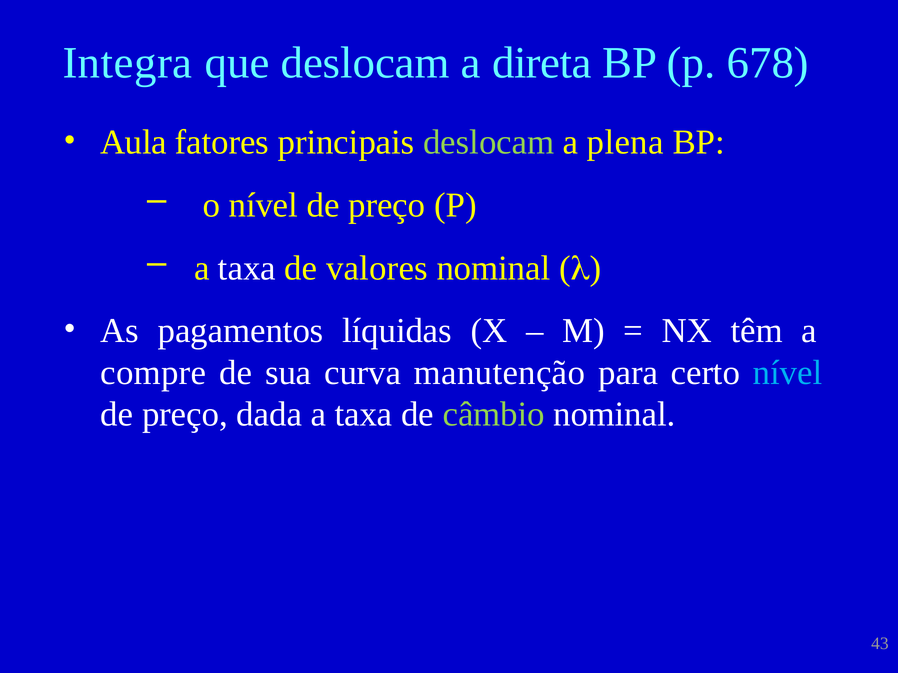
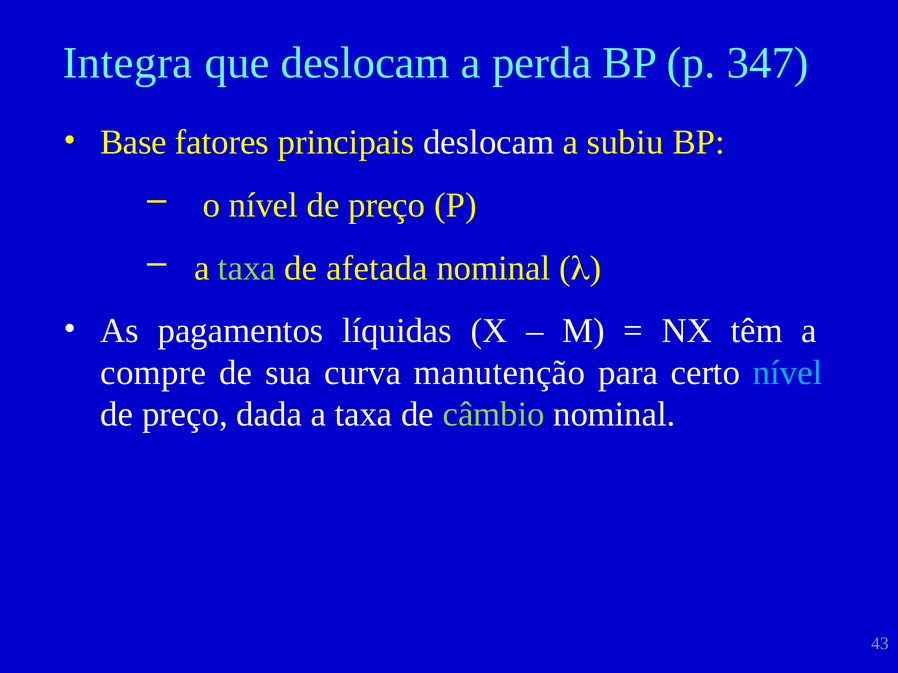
direta: direta -> perda
678: 678 -> 347
Aula: Aula -> Base
deslocam at (489, 142) colour: light green -> white
plena: plena -> subiu
taxa at (247, 268) colour: white -> light green
valores: valores -> afetada
